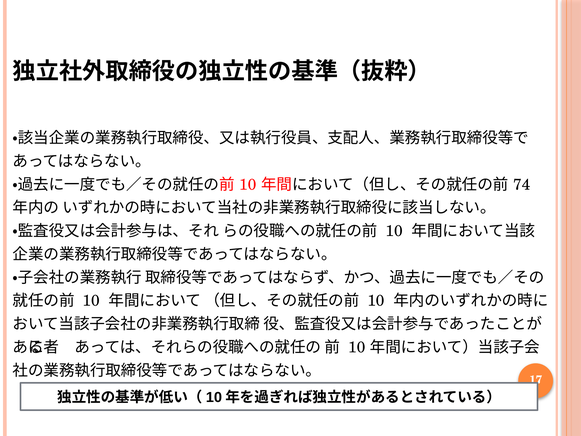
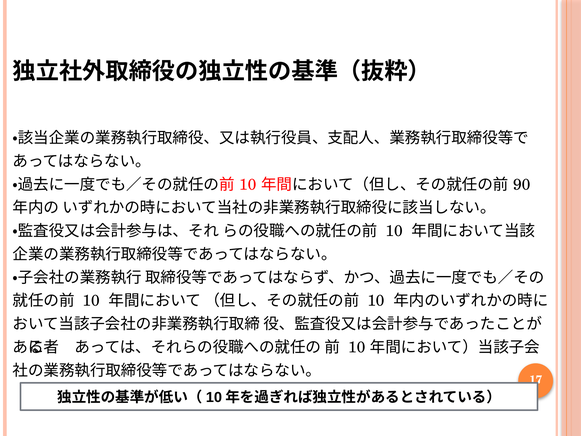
74: 74 -> 90
